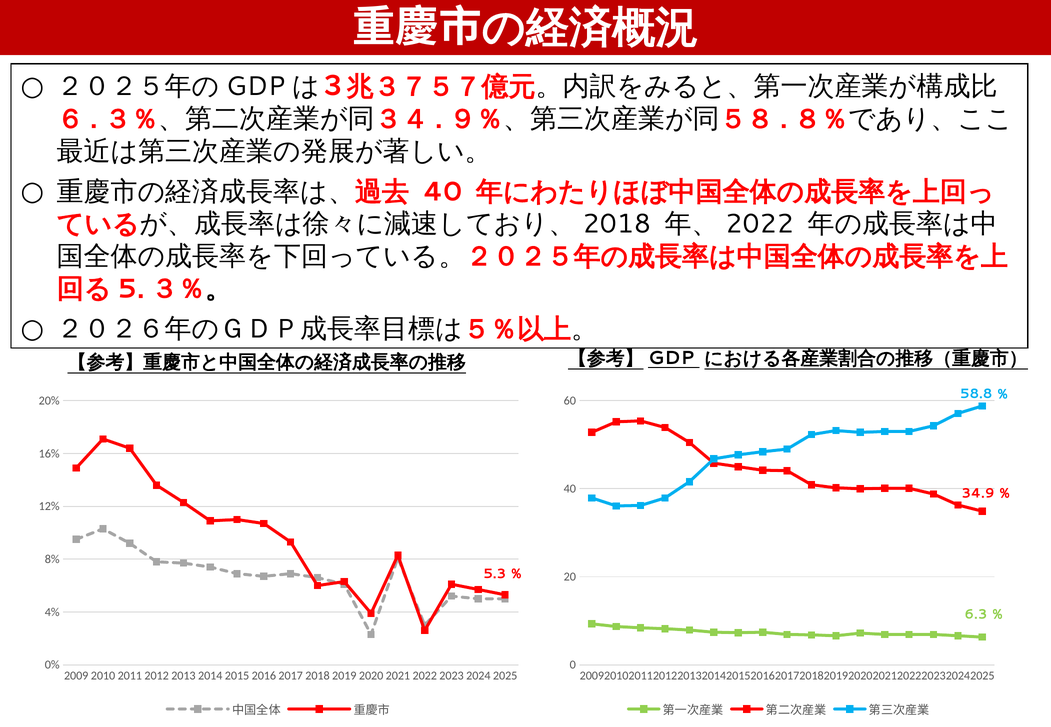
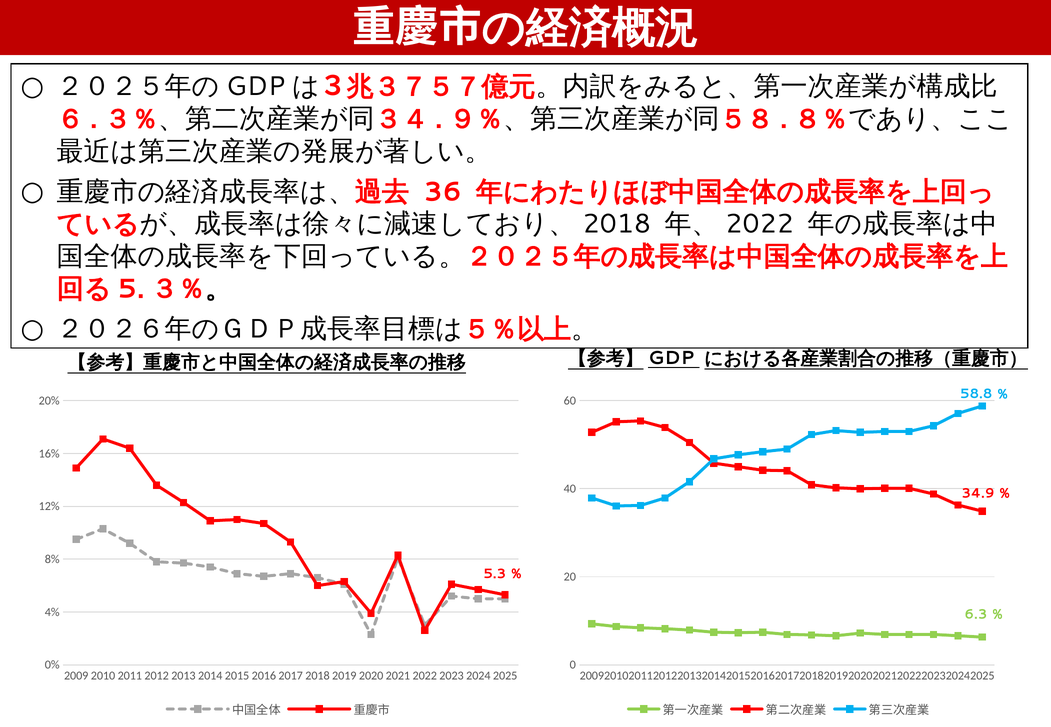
40 at (443, 192): 40 -> 36
